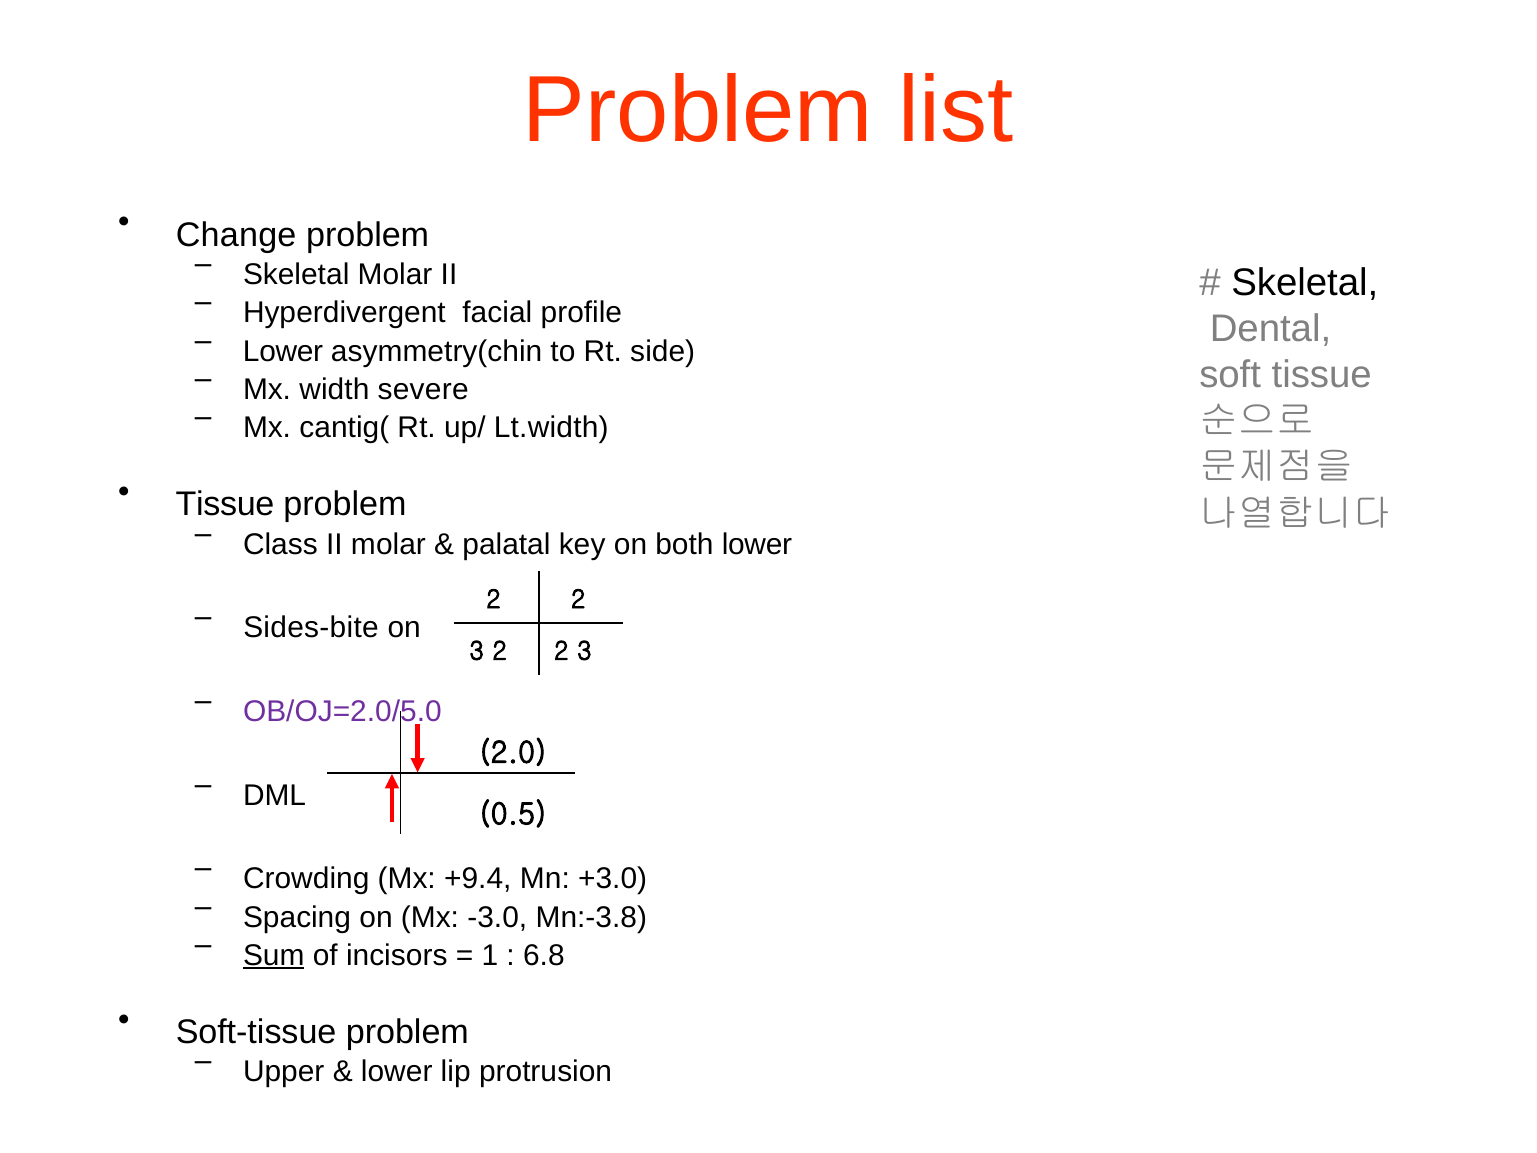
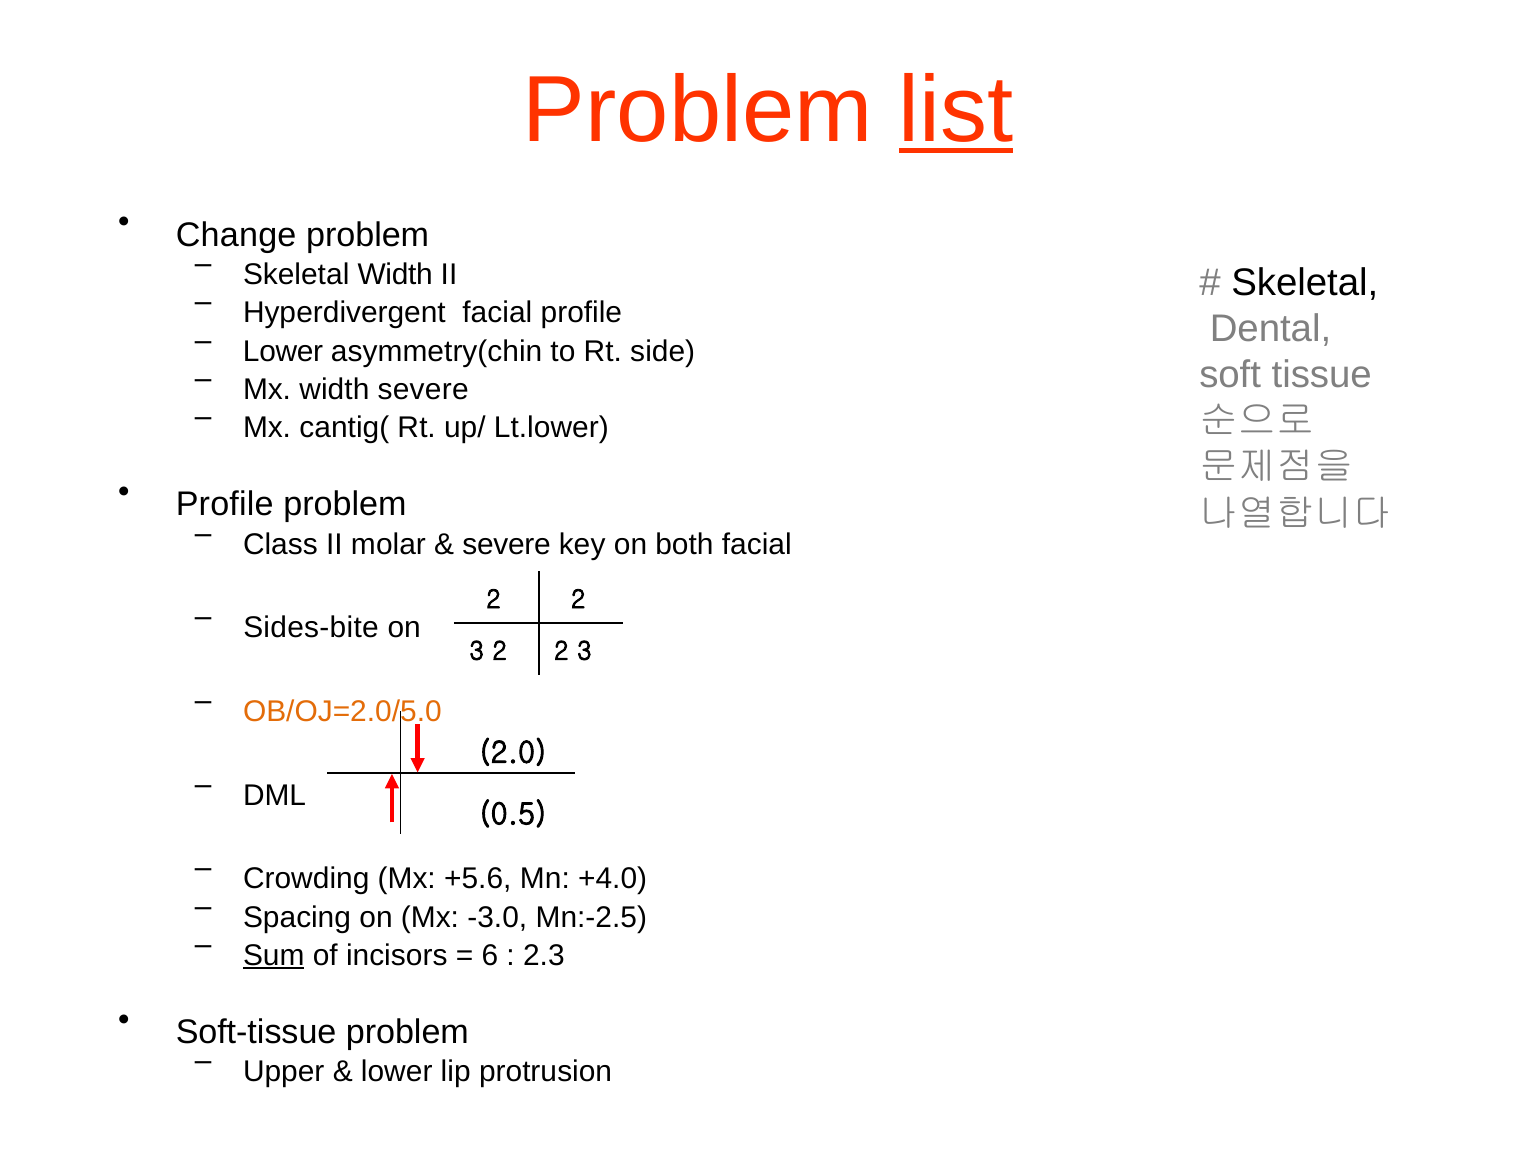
list underline: none -> present
Skeletal Molar: Molar -> Width
Lt.width: Lt.width -> Lt.lower
Tissue at (225, 504): Tissue -> Profile
palatal at (506, 544): palatal -> severe
both lower: lower -> facial
OB/OJ=2.0/5.0 colour: purple -> orange
+9.4: +9.4 -> +5.6
+3.0: +3.0 -> +4.0
Mn:-3.8: Mn:-3.8 -> Mn:-2.5
1: 1 -> 6
6.8: 6.8 -> 2.3
